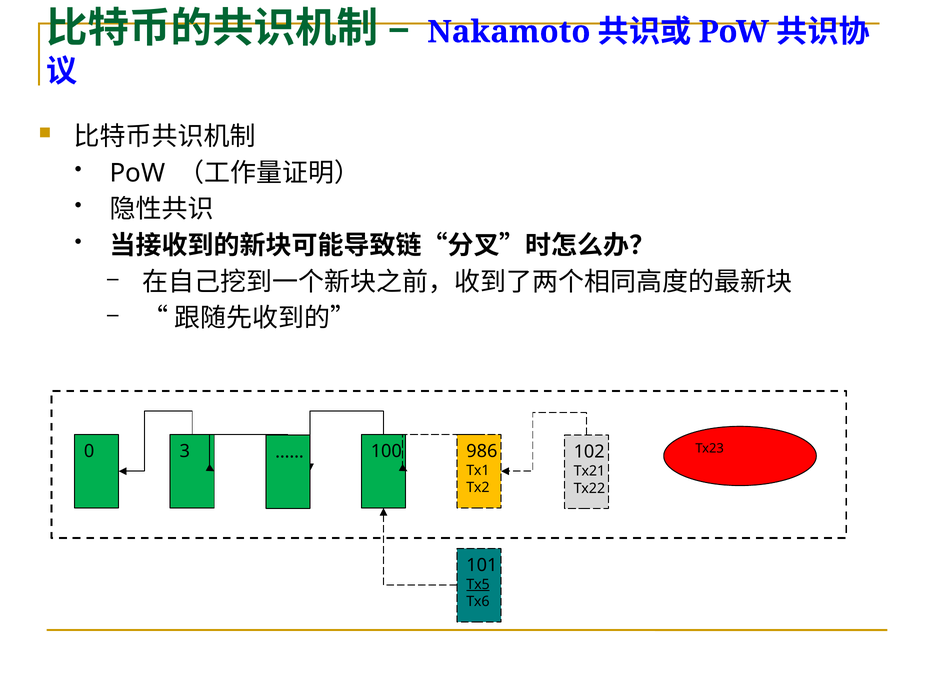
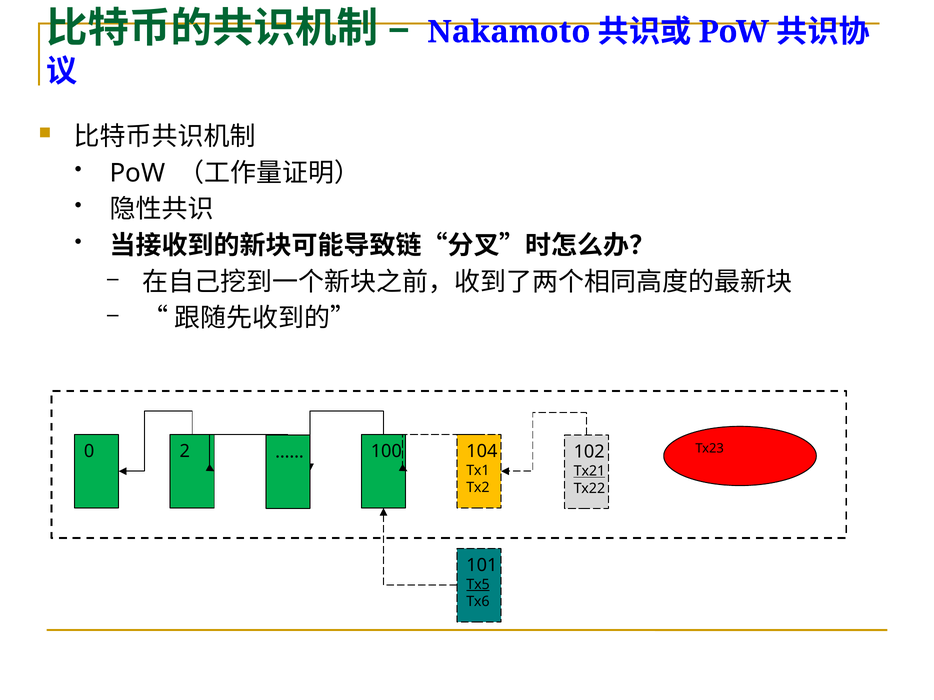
3: 3 -> 2
986: 986 -> 104
Tx21 underline: none -> present
